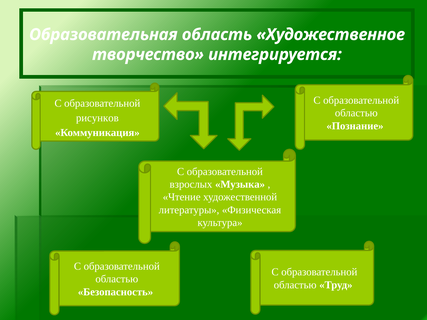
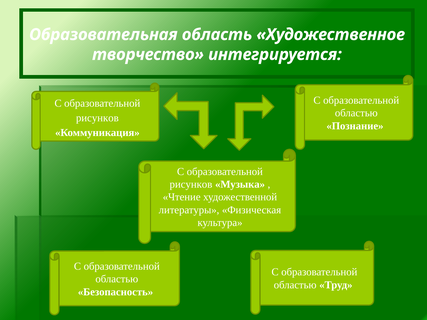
взрослых at (191, 184): взрослых -> рисунков
